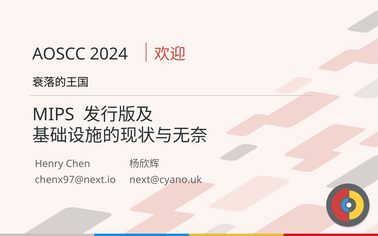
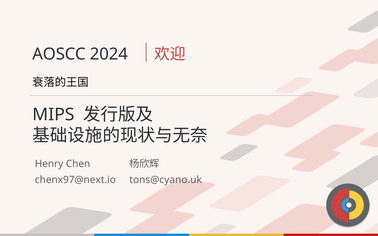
next@cyano.uk: next@cyano.uk -> tons@cyano.uk
